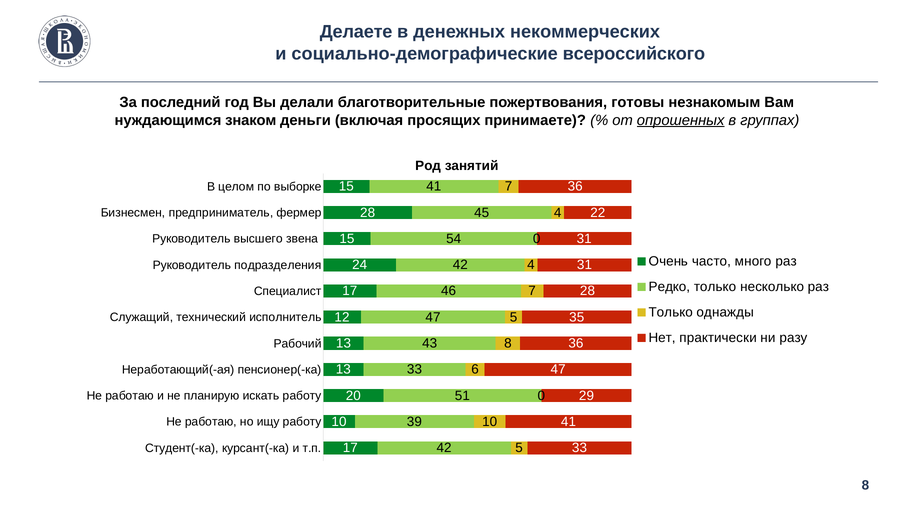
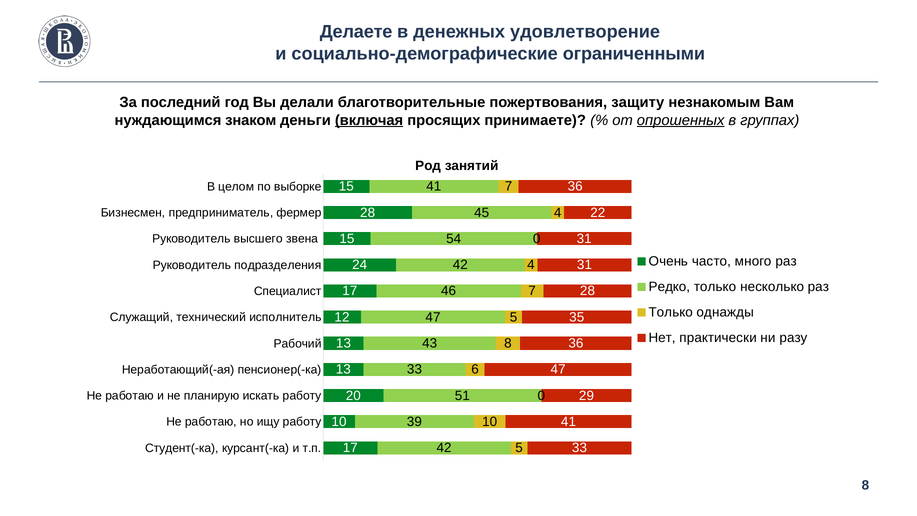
некоммерческих: некоммерческих -> удовлетворение
всероссийского: всероссийского -> ограниченными
готовы: готовы -> защиту
включая underline: none -> present
